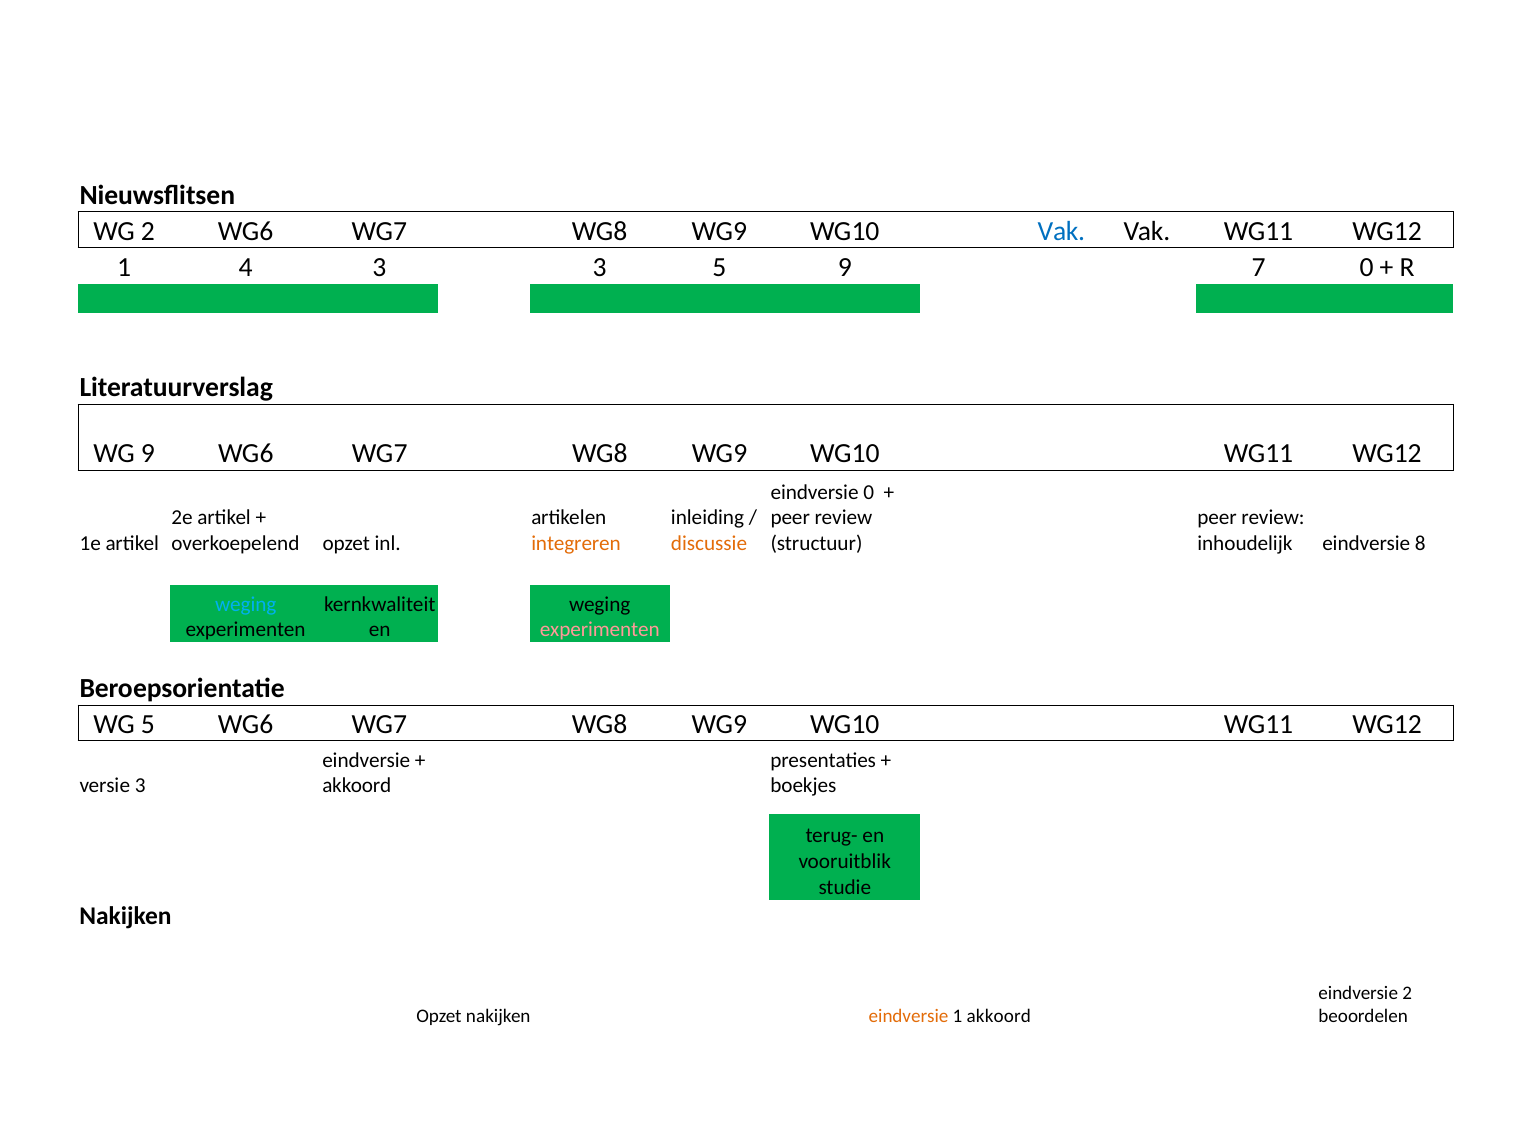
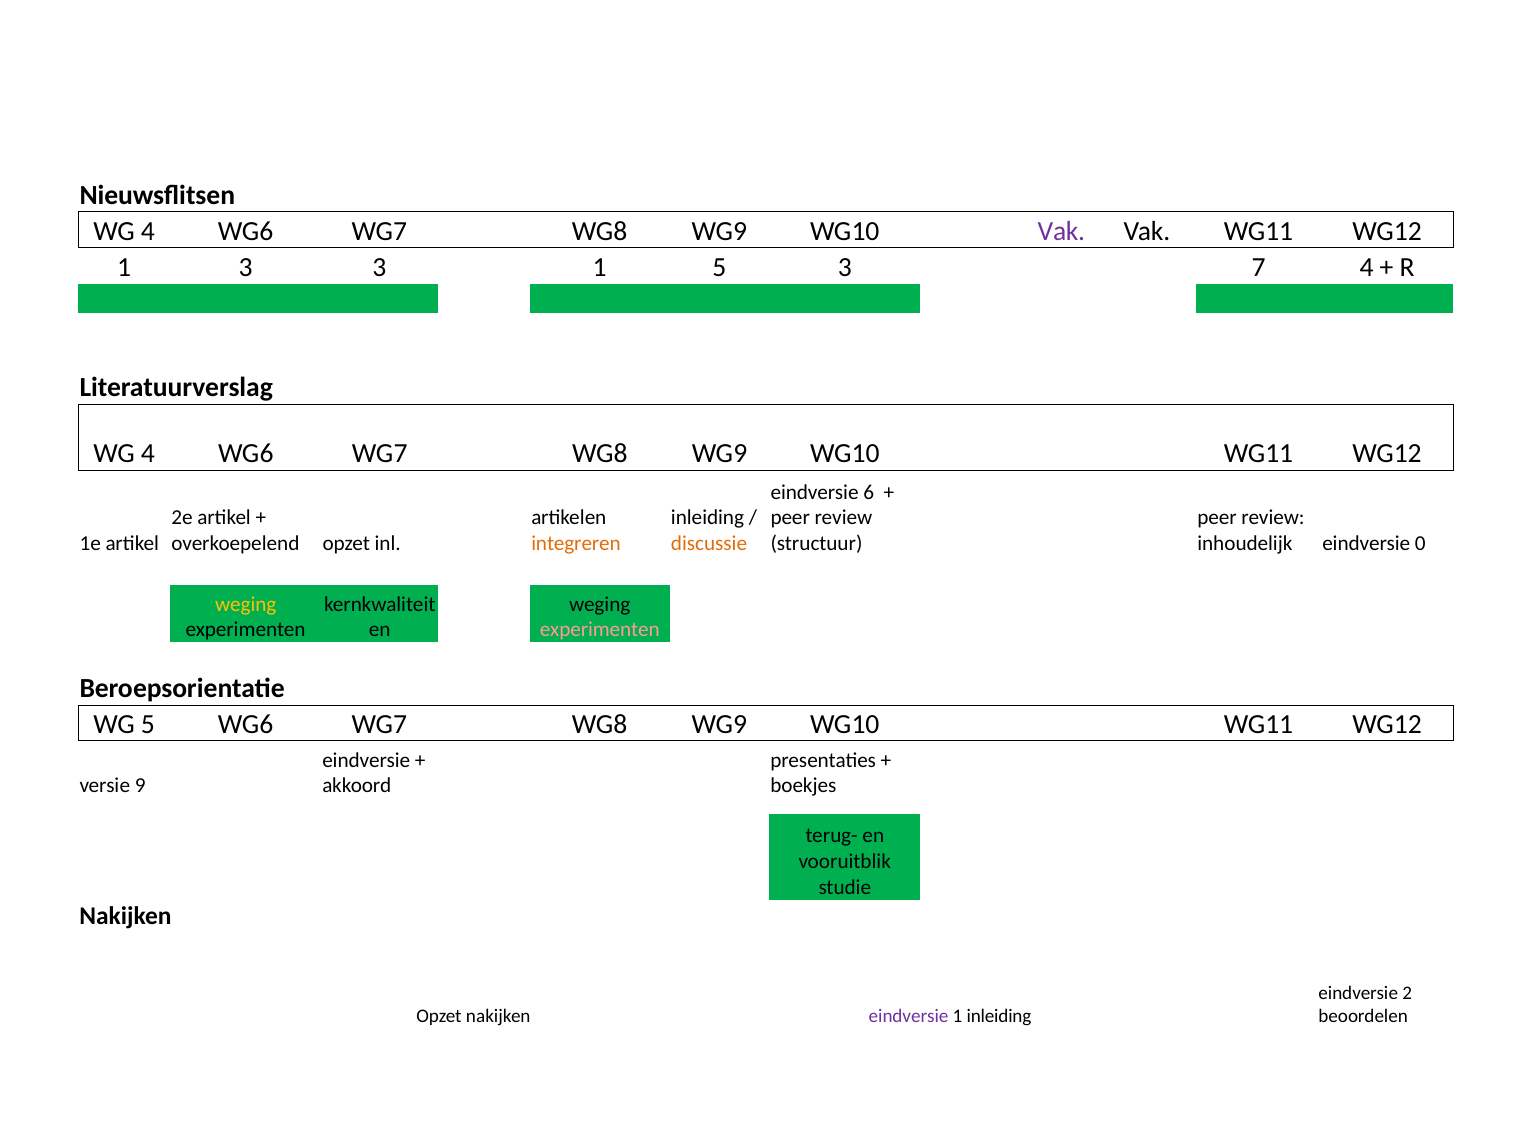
2 at (148, 231): 2 -> 4
Vak at (1061, 231) colour: blue -> purple
1 4: 4 -> 3
3 3: 3 -> 1
5 9: 9 -> 3
7 0: 0 -> 4
9 at (148, 454): 9 -> 4
eindversie 0: 0 -> 6
8: 8 -> 0
weging at (246, 604) colour: light blue -> yellow
versie 3: 3 -> 9
eindversie at (909, 1016) colour: orange -> purple
1 akkoord: akkoord -> inleiding
